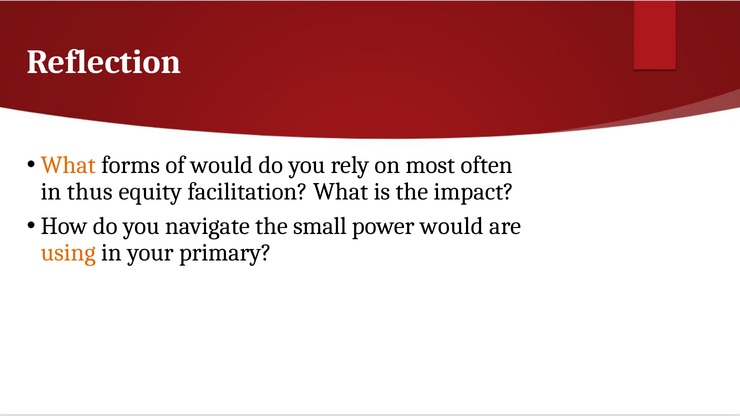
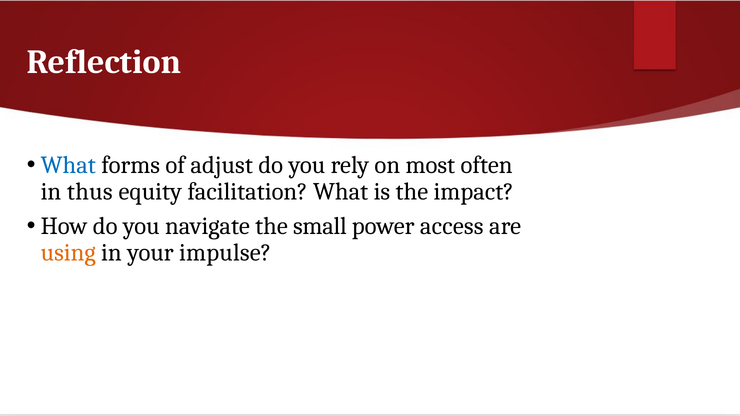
What at (68, 165) colour: orange -> blue
of would: would -> adjust
power would: would -> access
primary: primary -> impulse
